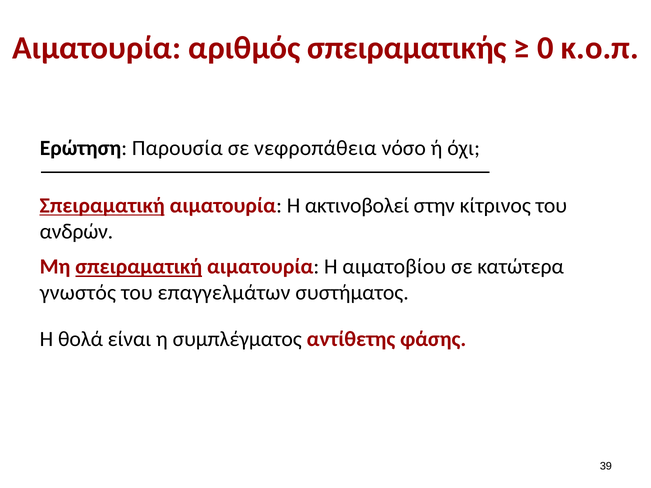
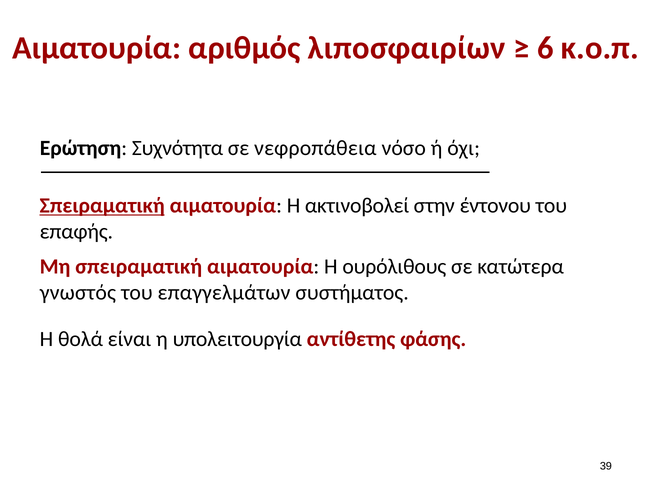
σπειραματικής: σπειραματικής -> λιποσφαιρίων
0: 0 -> 6
Παρουσία: Παρουσία -> Συχνότητα
κίτρινος: κίτρινος -> έντονου
ανδρών: ανδρών -> επαφής
σπειραματική at (139, 267) underline: present -> none
αιματοβίου: αιματοβίου -> ουρόλιθους
συμπλέγματος: συμπλέγματος -> υπολειτουργία
